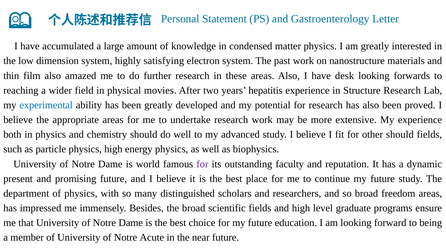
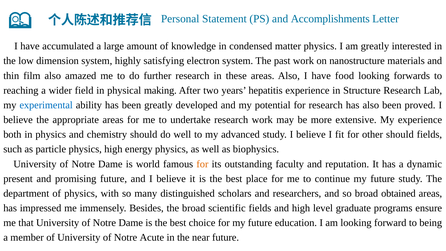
Gastroenterology: Gastroenterology -> Accomplishments
desk: desk -> food
movies: movies -> making
for at (202, 164) colour: purple -> orange
freedom: freedom -> obtained
